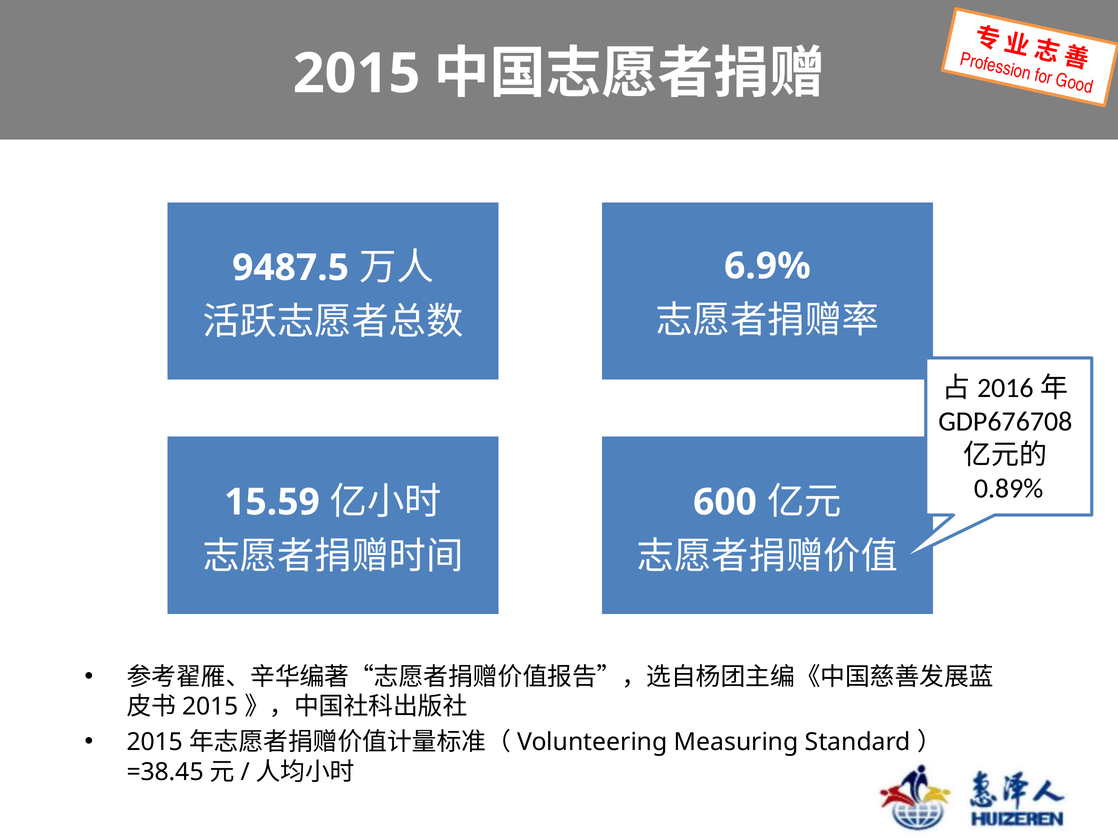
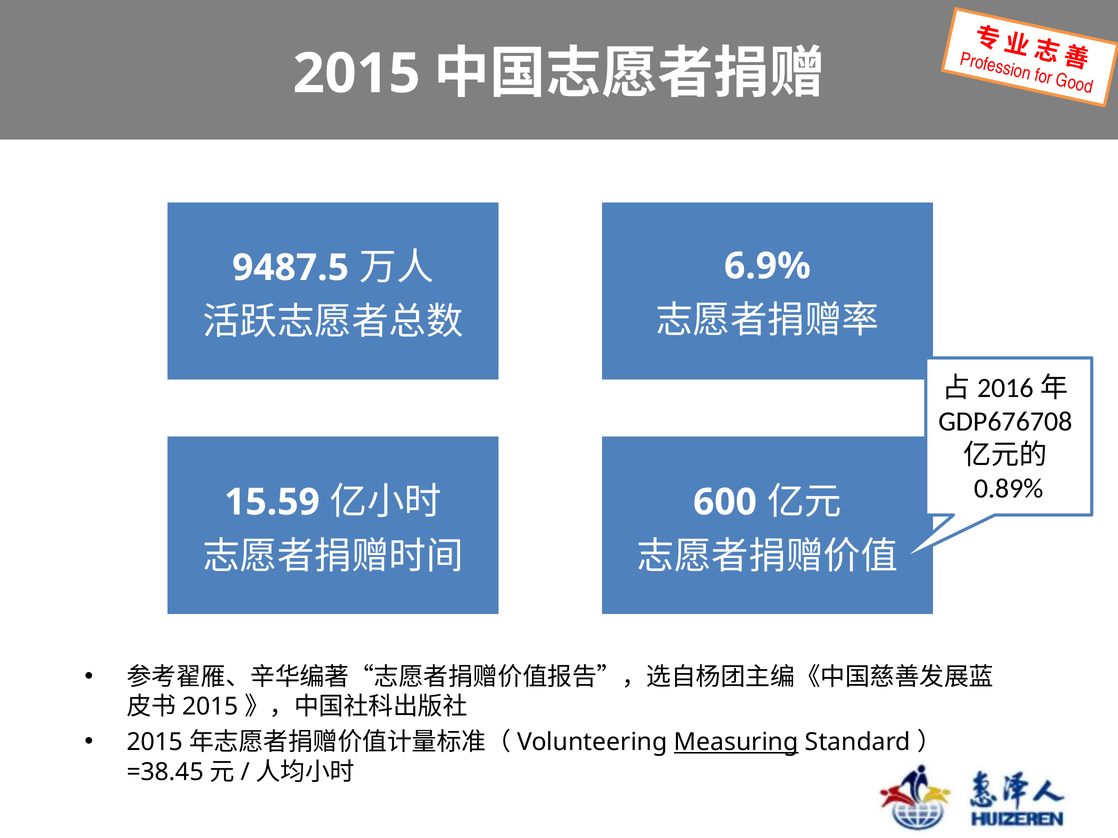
Measuring underline: none -> present
